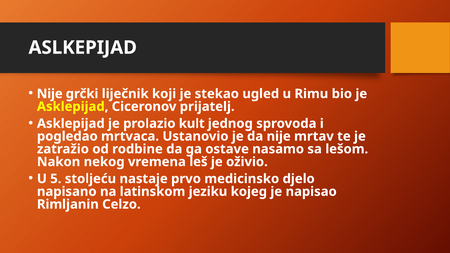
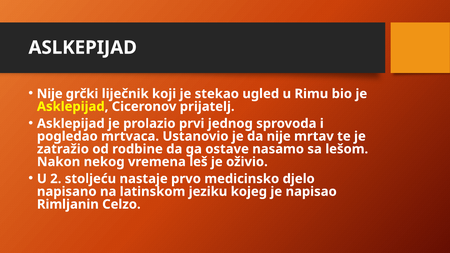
kult: kult -> prvi
5: 5 -> 2
